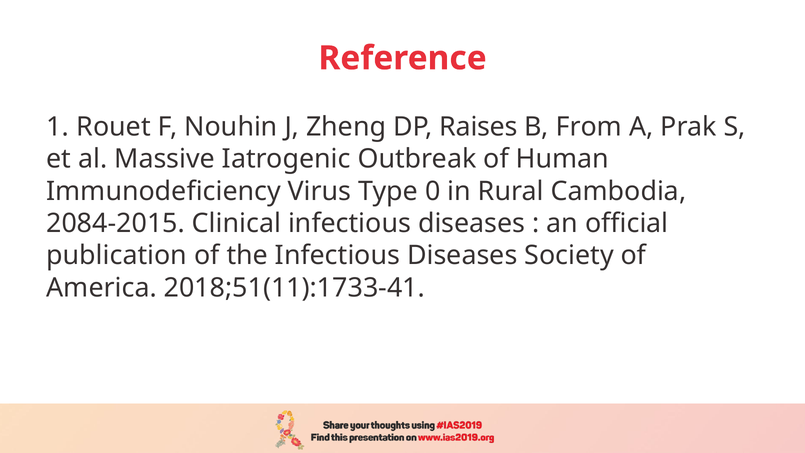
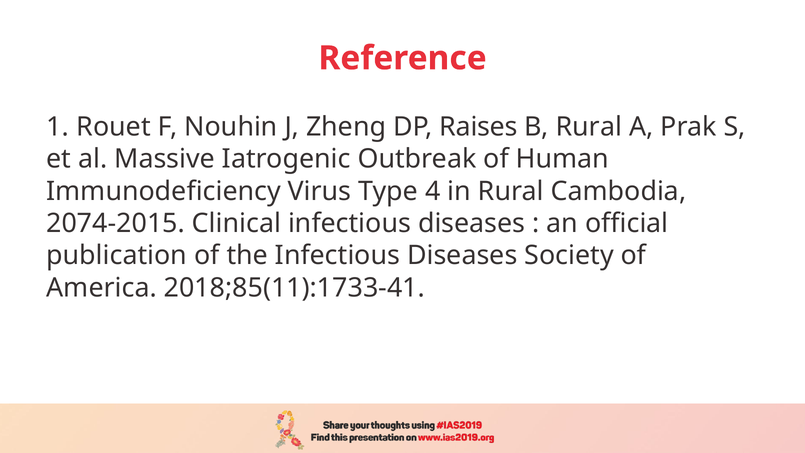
B From: From -> Rural
0: 0 -> 4
2084-2015: 2084-2015 -> 2074-2015
2018;51(11):1733-41: 2018;51(11):1733-41 -> 2018;85(11):1733-41
